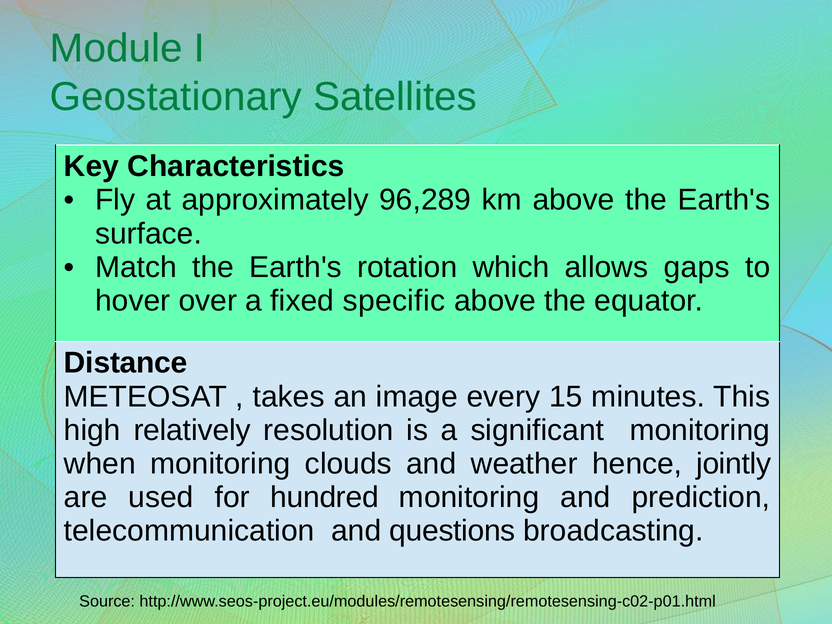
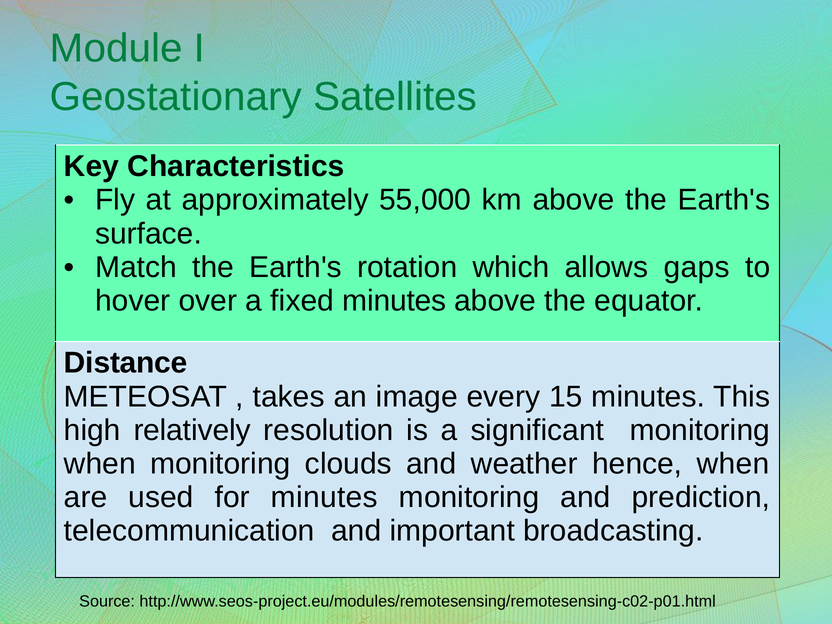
96,289: 96,289 -> 55,000
fixed specific: specific -> minutes
hence jointly: jointly -> when
for hundred: hundred -> minutes
questions: questions -> important
